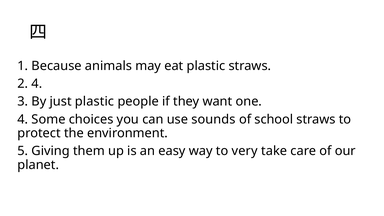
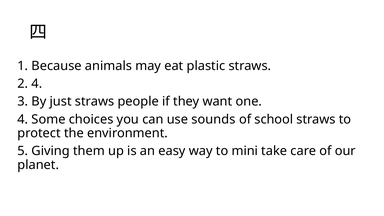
just plastic: plastic -> straws
very: very -> mini
